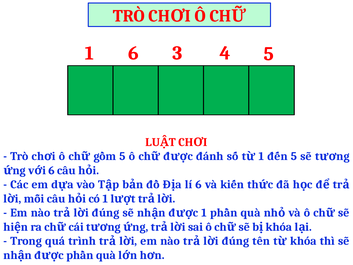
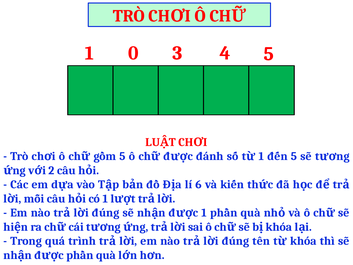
1 6: 6 -> 0
6 at (52, 170): 6 -> 2
